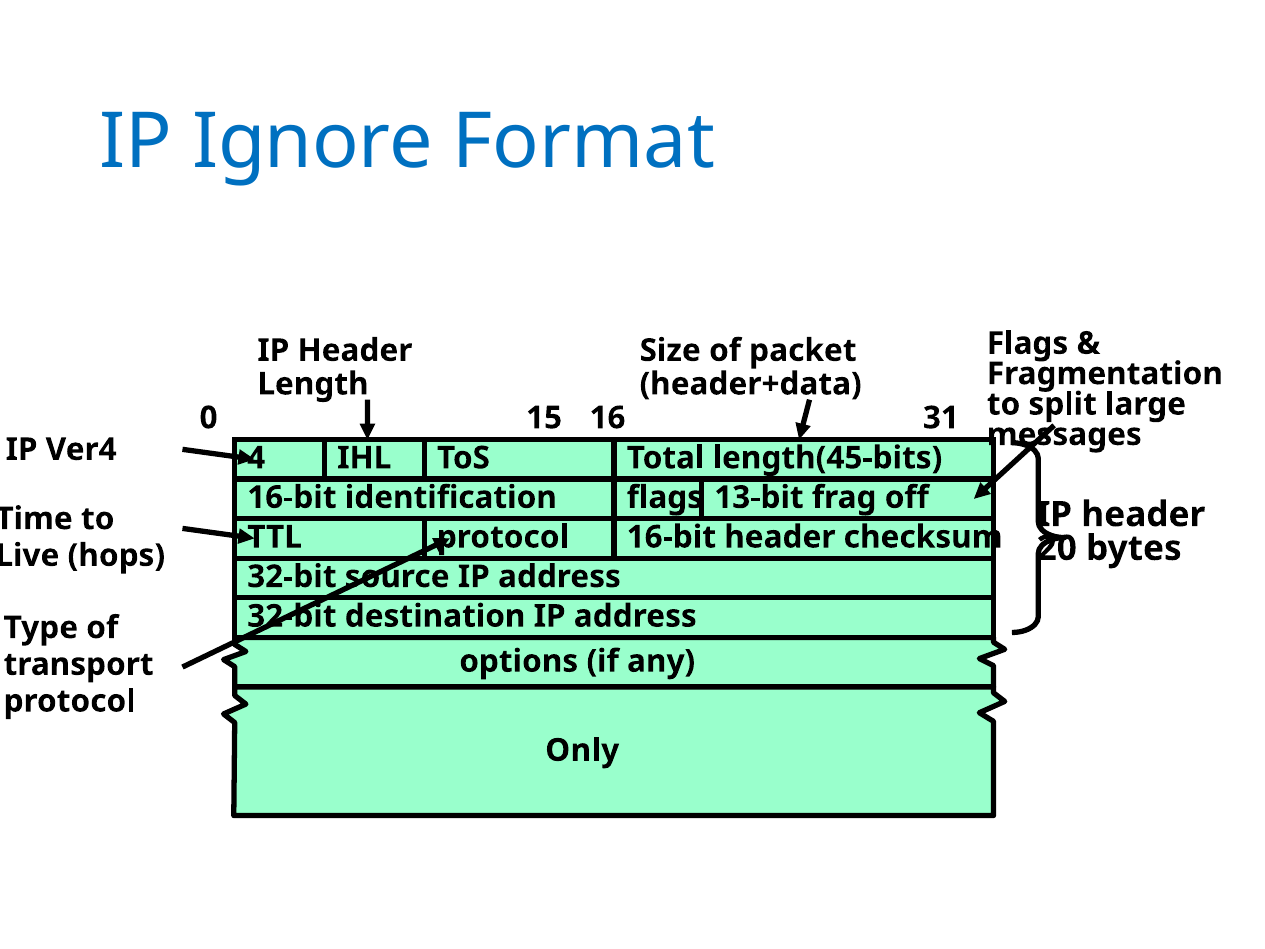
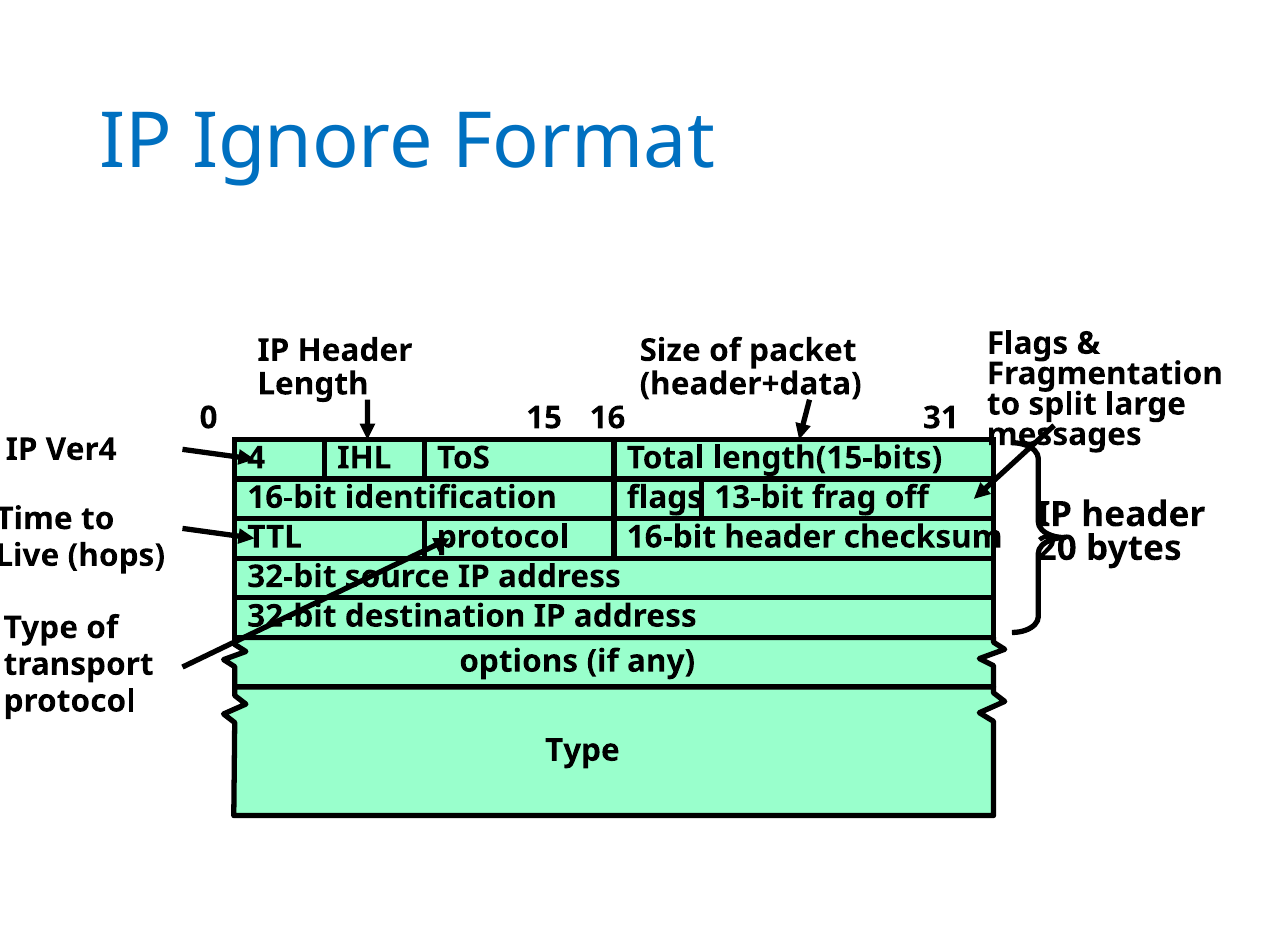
length(45-bits: length(45-bits -> length(15-bits
Only at (582, 750): Only -> Type
